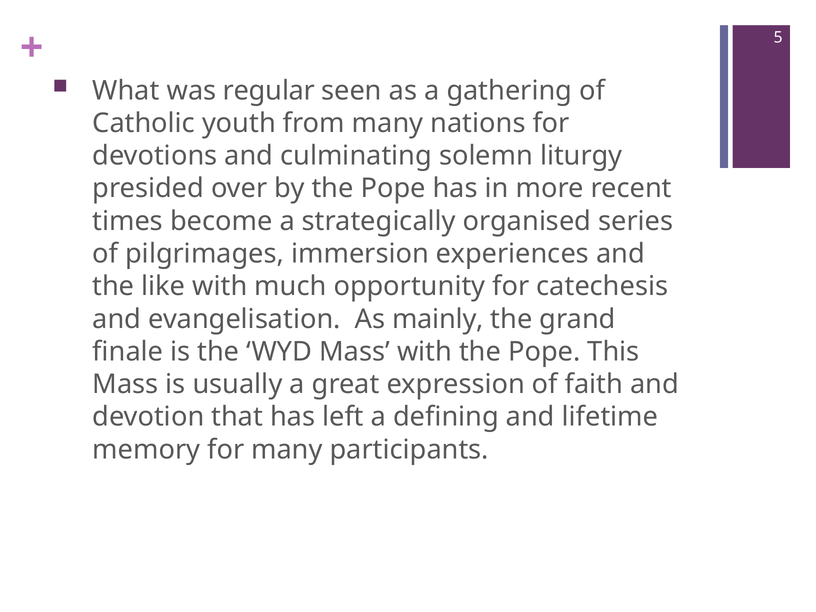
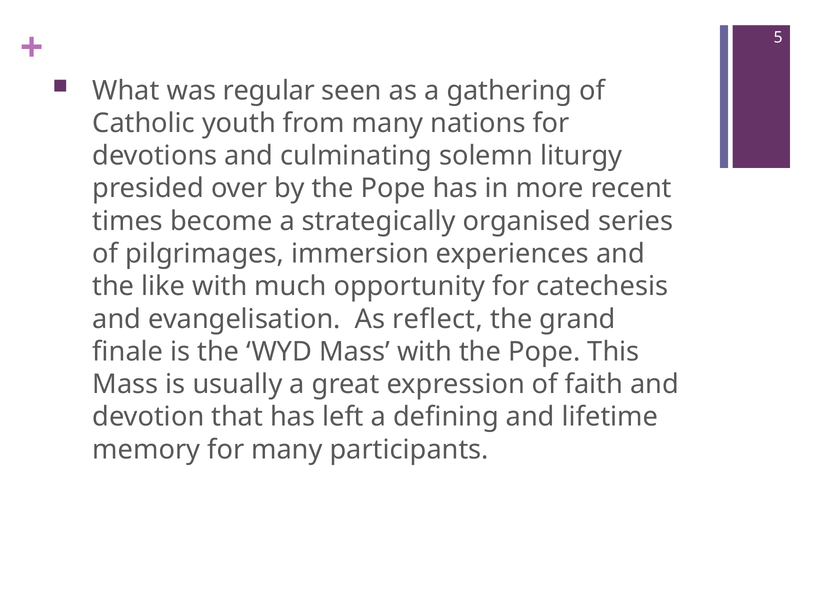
mainly: mainly -> reflect
